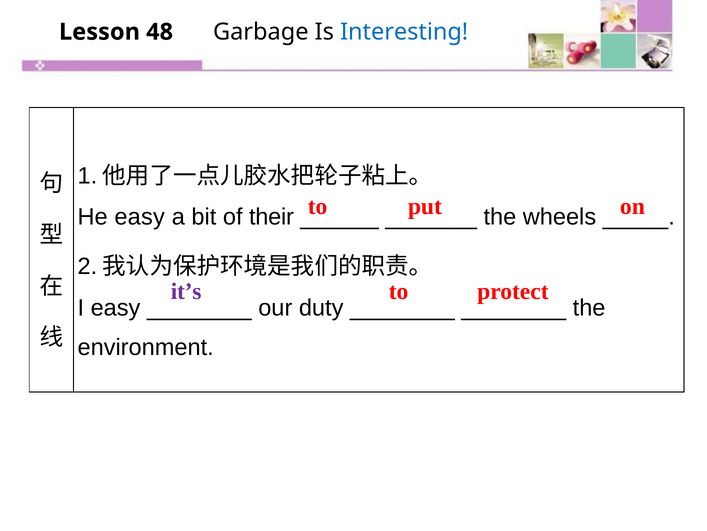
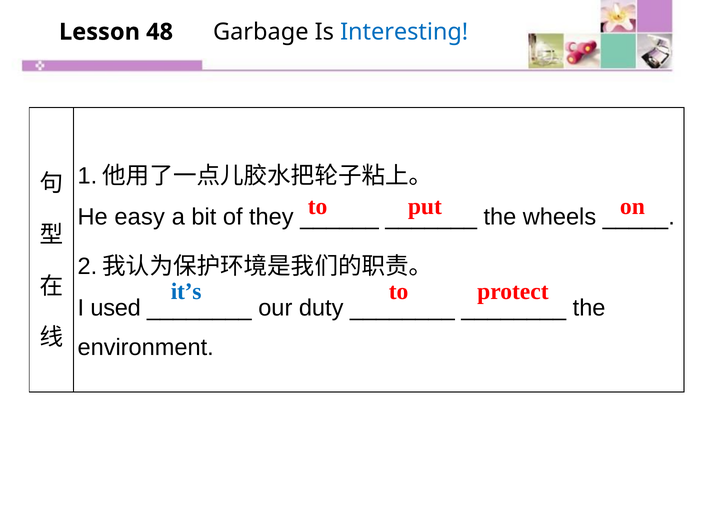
their: their -> they
it’s colour: purple -> blue
I easy: easy -> used
